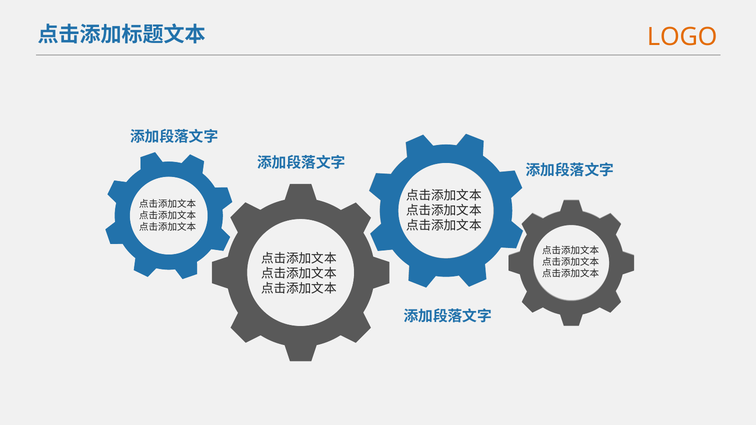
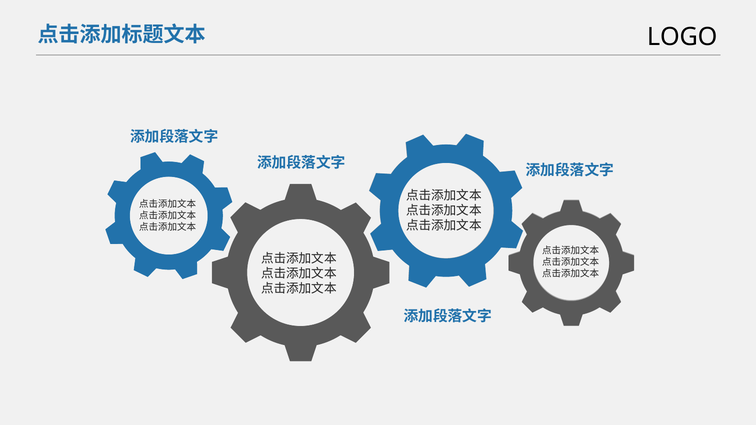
LOGO colour: orange -> black
